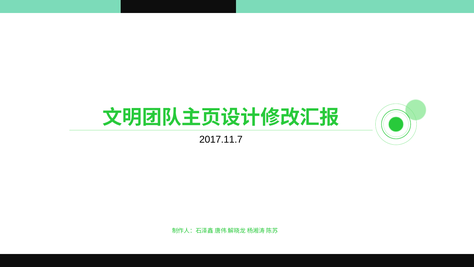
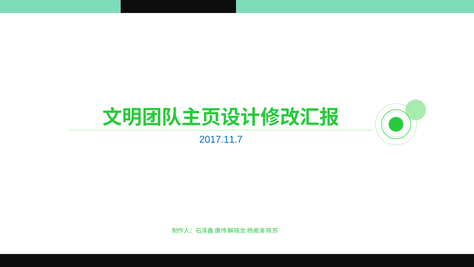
2017.11.7 colour: black -> blue
